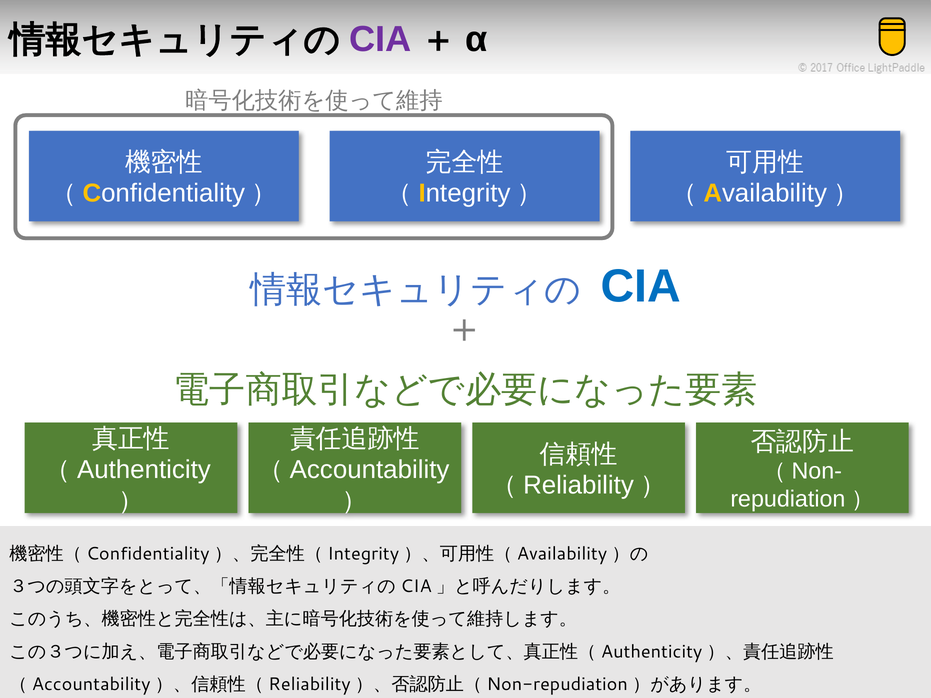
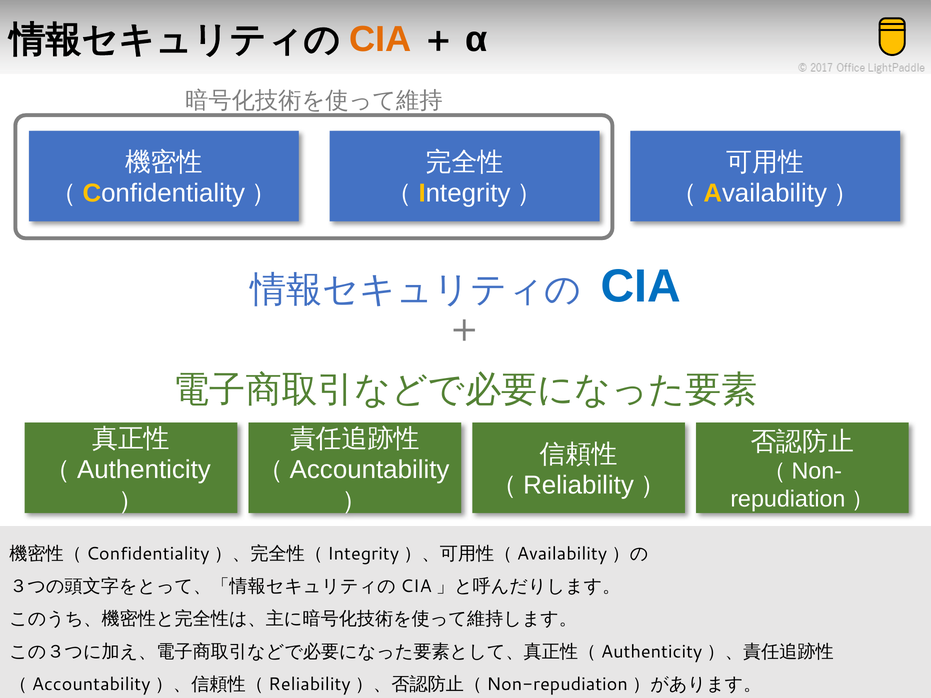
CIA at (380, 39) colour: purple -> orange
